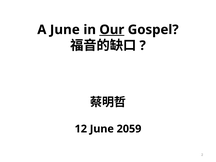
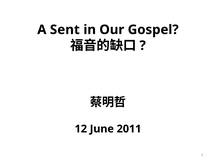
A June: June -> Sent
Our underline: present -> none
2059: 2059 -> 2011
